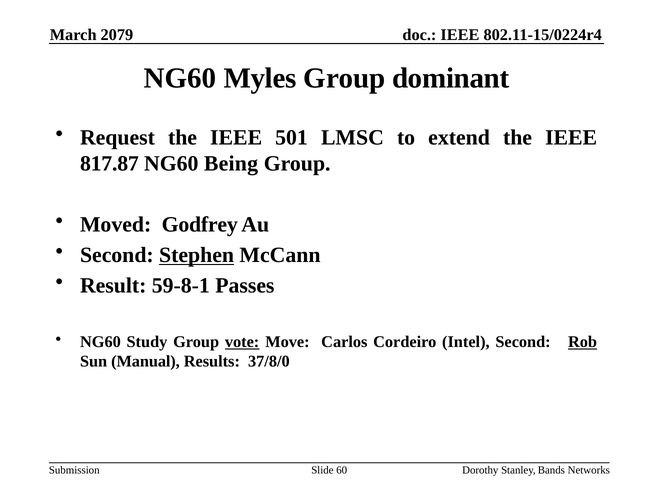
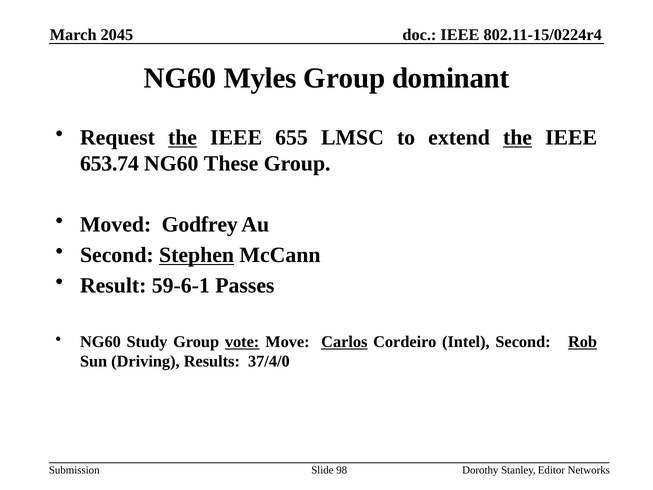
2079: 2079 -> 2045
the at (183, 138) underline: none -> present
501: 501 -> 655
the at (518, 138) underline: none -> present
817.87: 817.87 -> 653.74
Being: Being -> These
59-8-1: 59-8-1 -> 59-6-1
Carlos underline: none -> present
Manual: Manual -> Driving
37/8/0: 37/8/0 -> 37/4/0
60: 60 -> 98
Bands: Bands -> Editor
